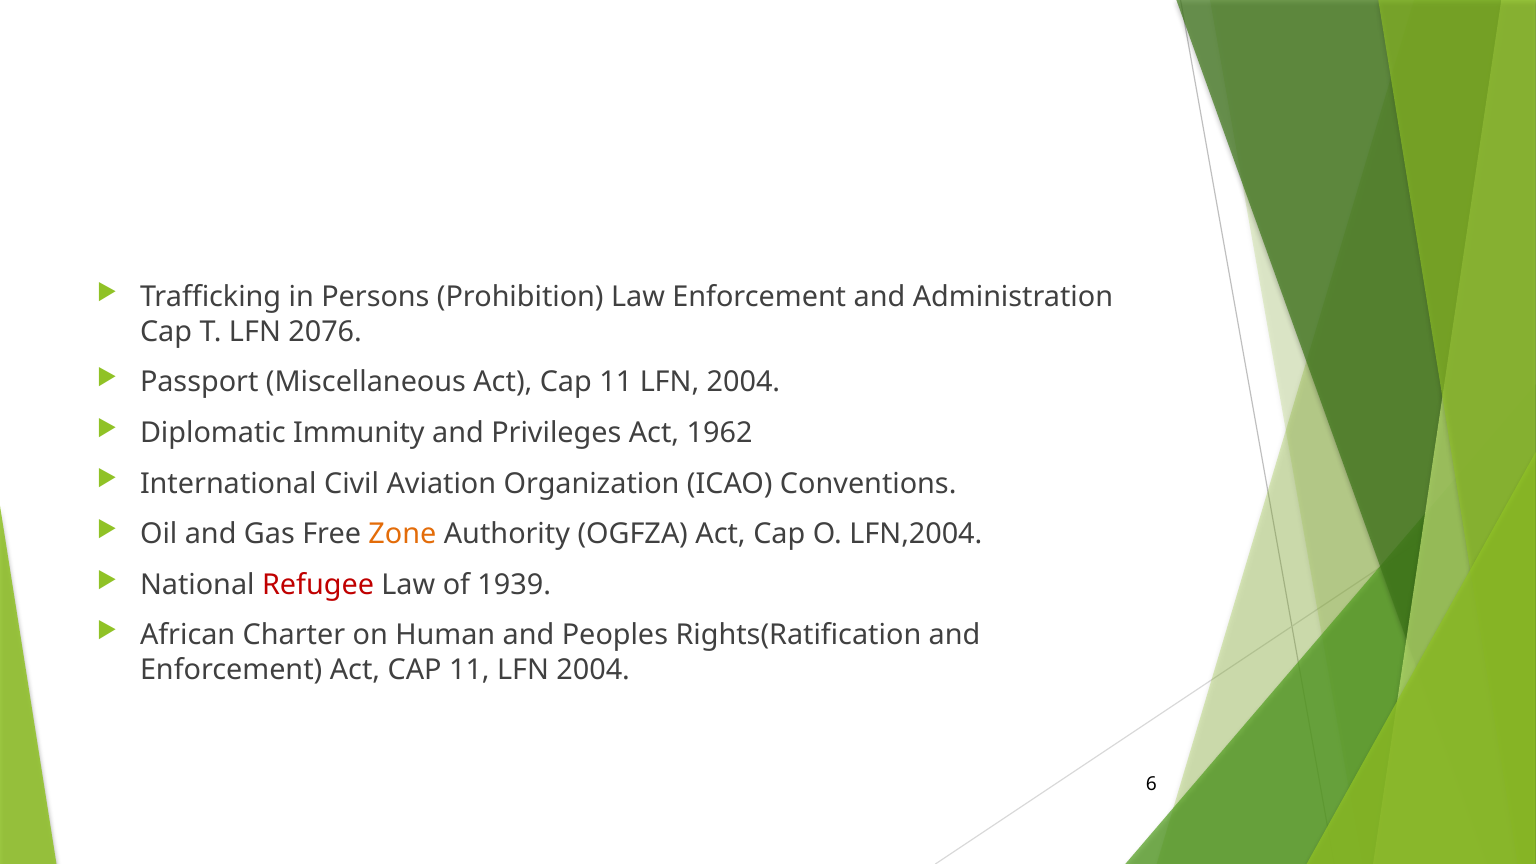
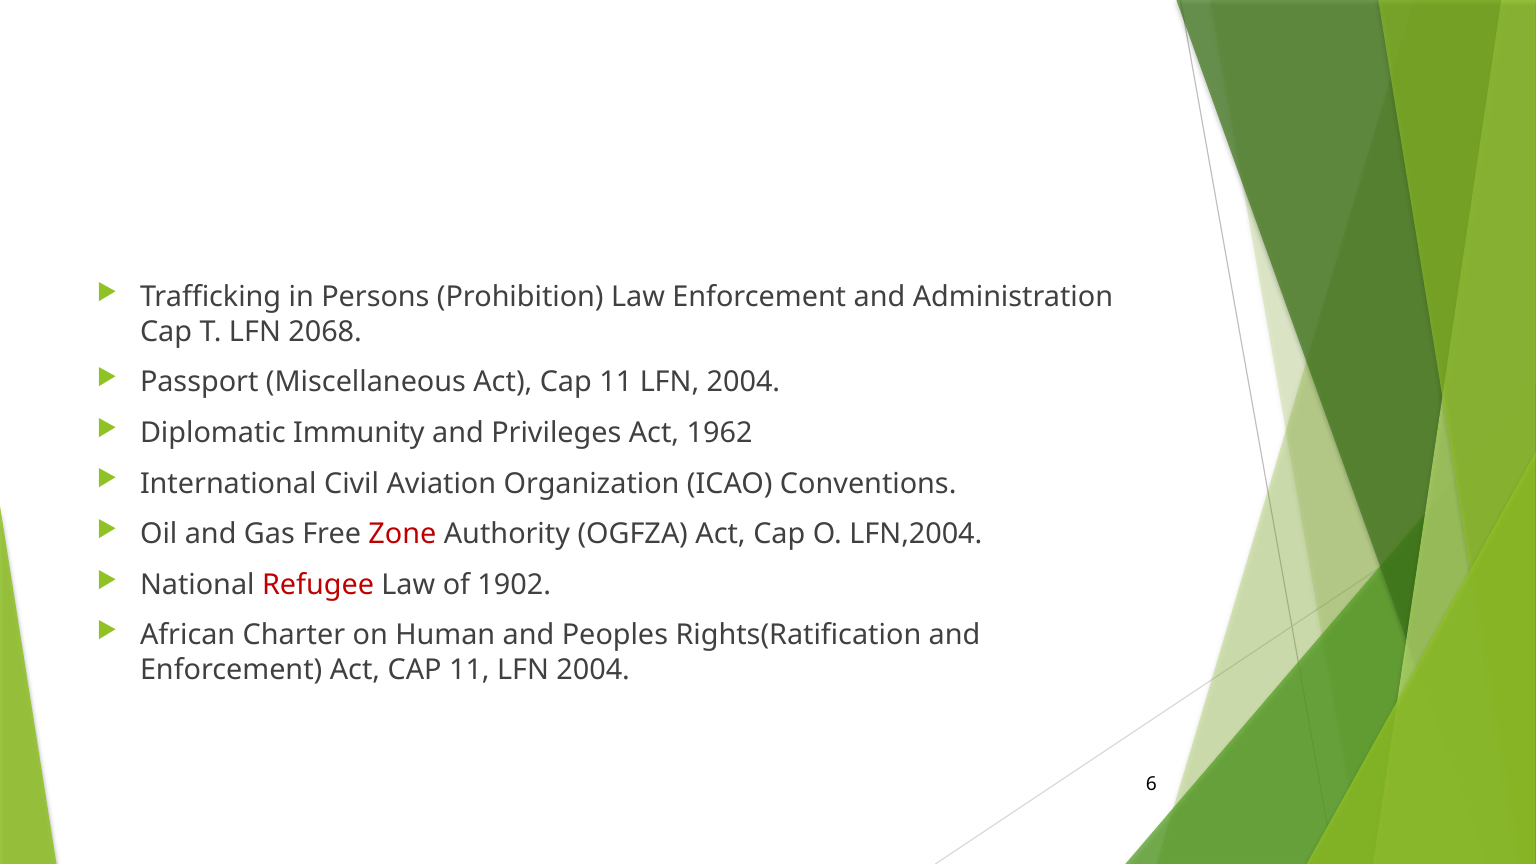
2076: 2076 -> 2068
Zone colour: orange -> red
1939: 1939 -> 1902
